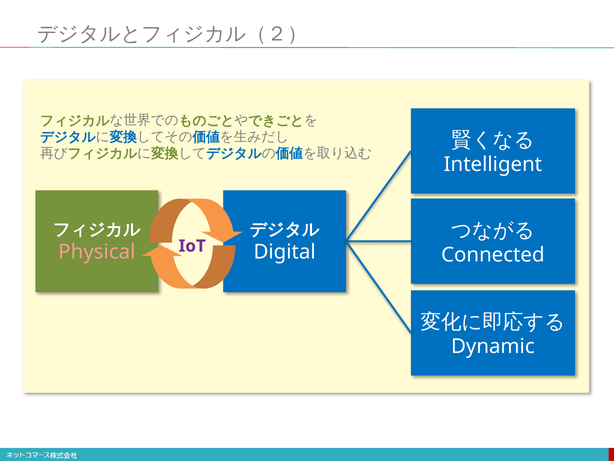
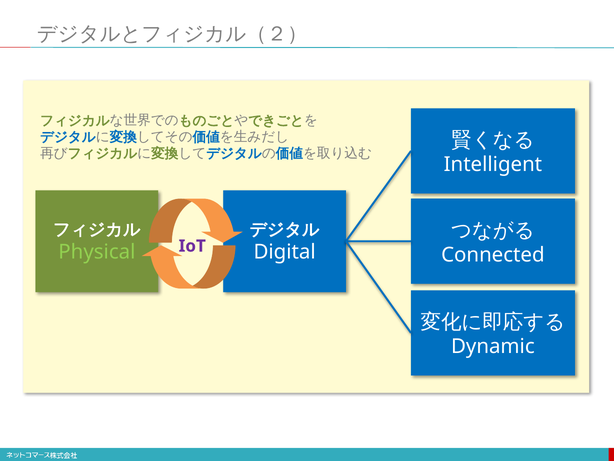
Physical colour: pink -> light green
